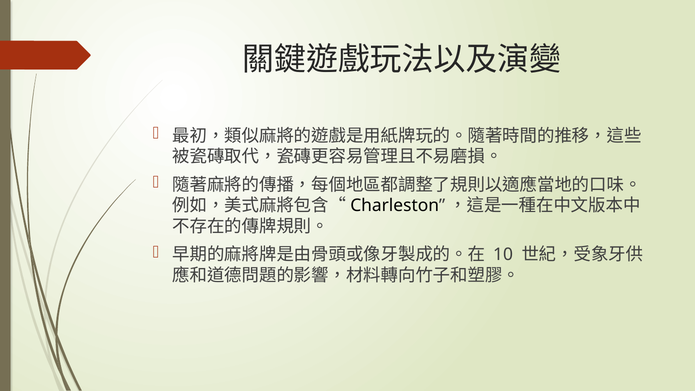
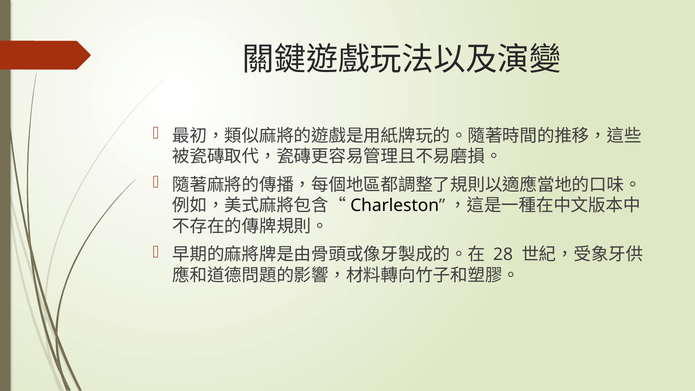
10: 10 -> 28
